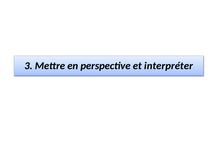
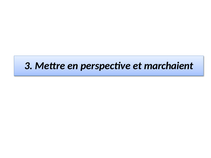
interpréter: interpréter -> marchaient
